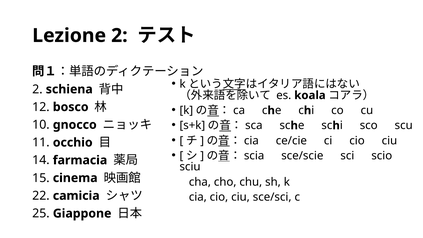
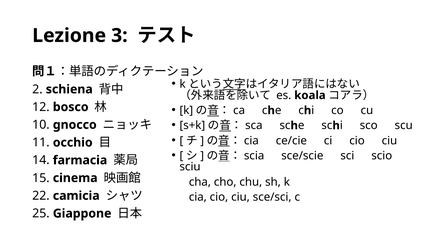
Lezione 2: 2 -> 3
